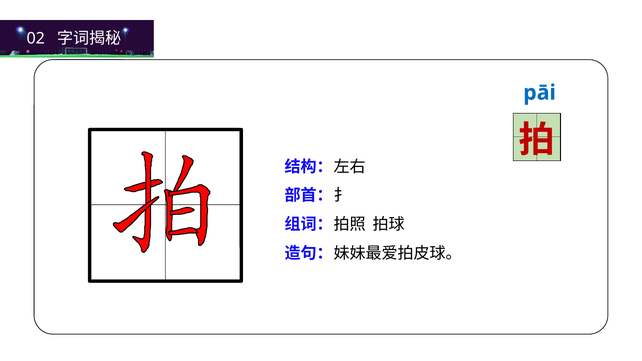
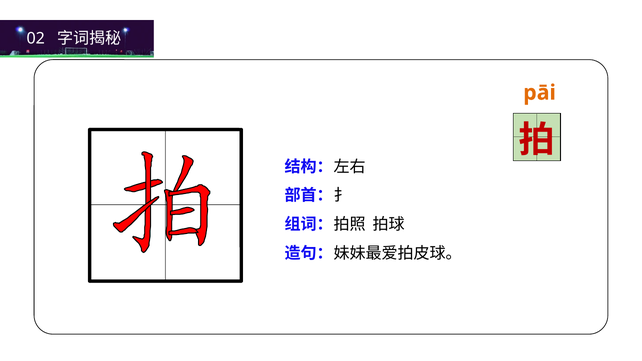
pāi colour: blue -> orange
